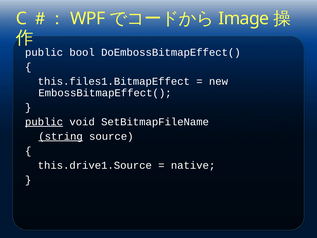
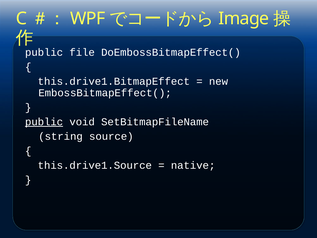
bool: bool -> file
this.files1.BitmapEffect: this.files1.BitmapEffect -> this.drive1.BitmapEffect
string underline: present -> none
